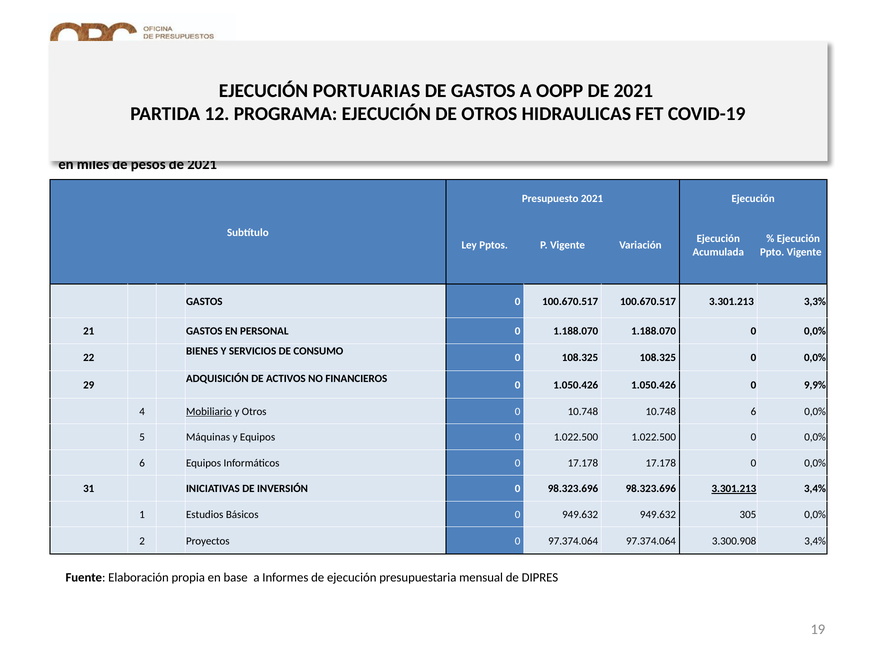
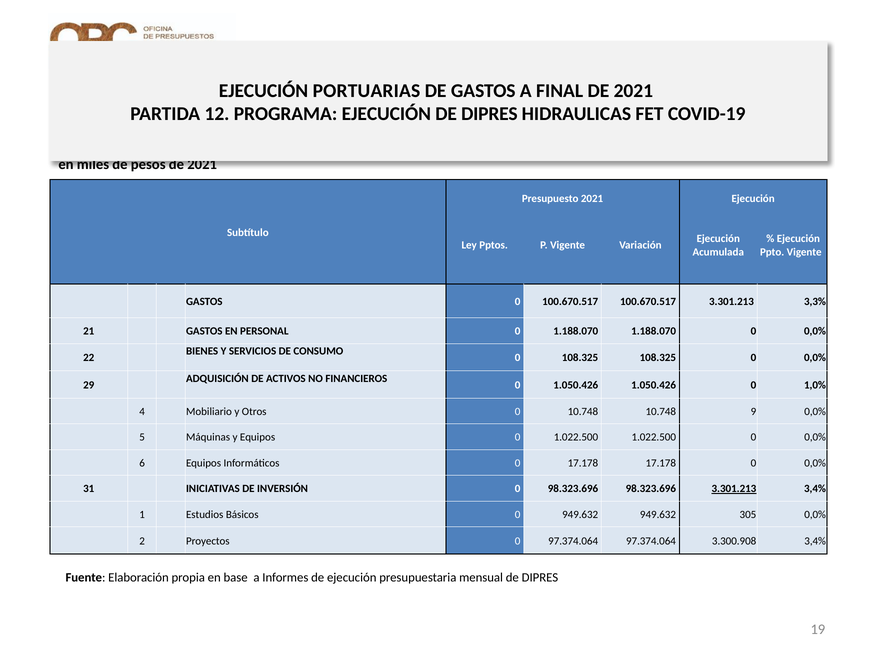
OOPP: OOPP -> FINAL
OTROS at (489, 114): OTROS -> DIPRES
9,9%: 9,9% -> 1,0%
Mobiliario underline: present -> none
10.748 6: 6 -> 9
